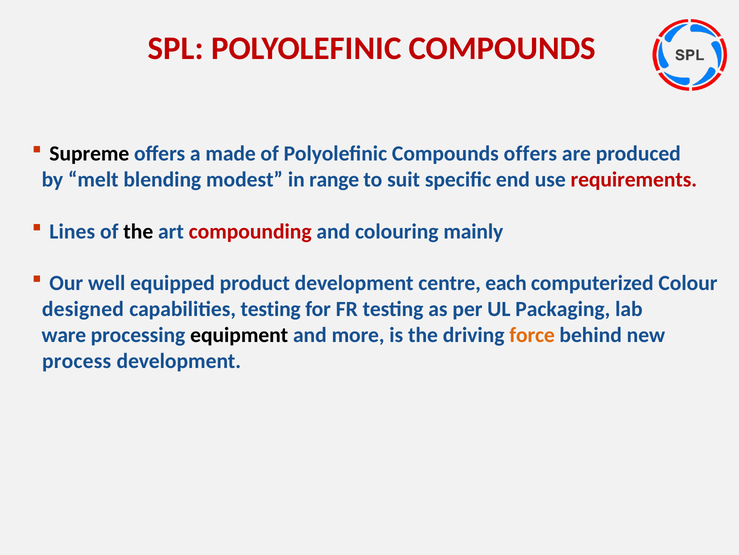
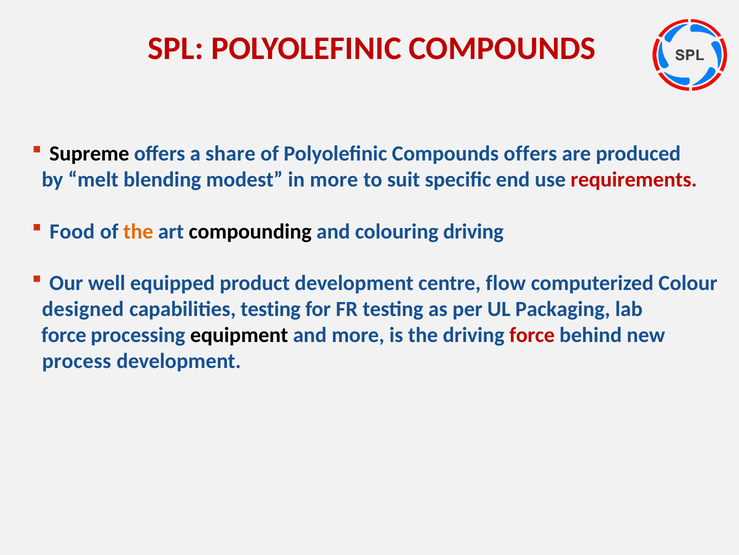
made: made -> share
in range: range -> more
Lines: Lines -> Food
the at (138, 231) colour: black -> orange
compounding colour: red -> black
colouring mainly: mainly -> driving
each: each -> flow
ware at (64, 335): ware -> force
force at (532, 335) colour: orange -> red
